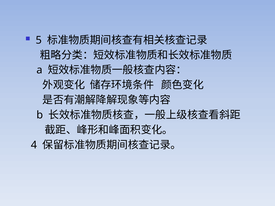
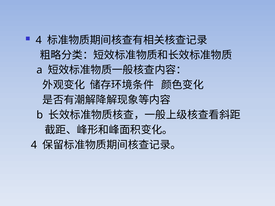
5 at (39, 40): 5 -> 4
